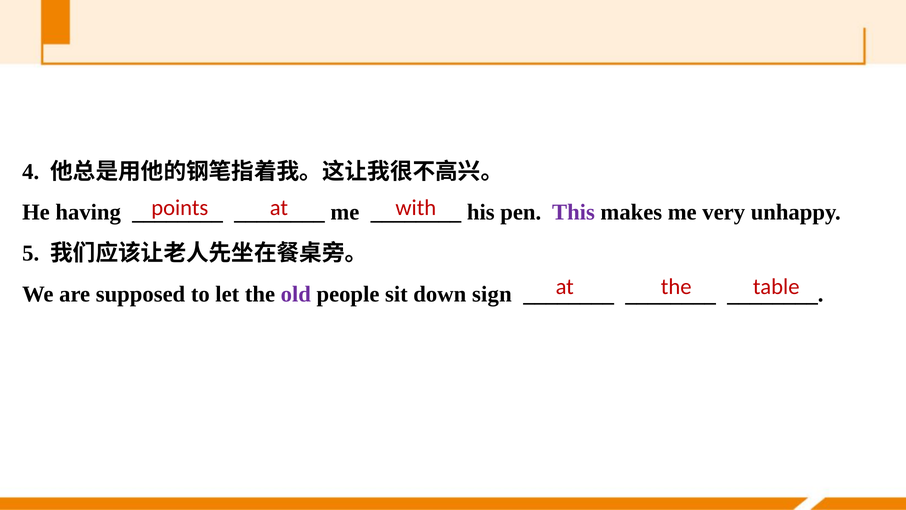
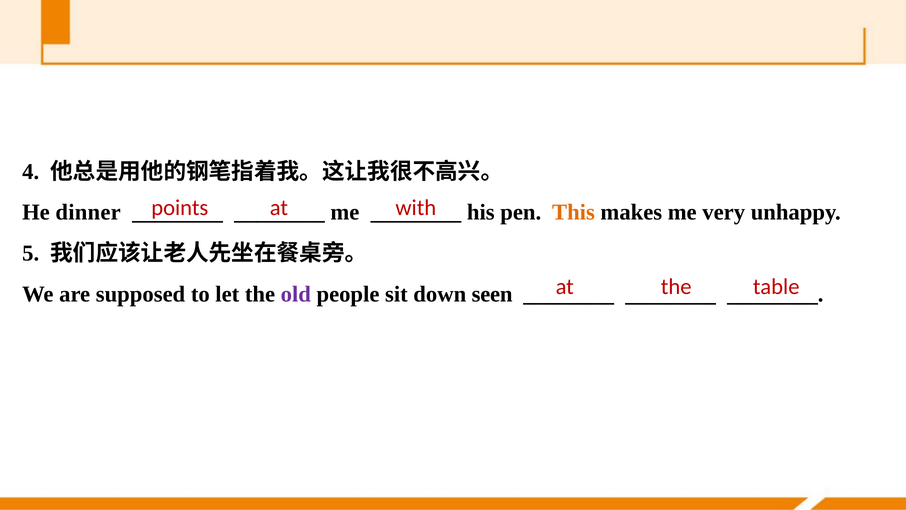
having: having -> dinner
This colour: purple -> orange
sign: sign -> seen
